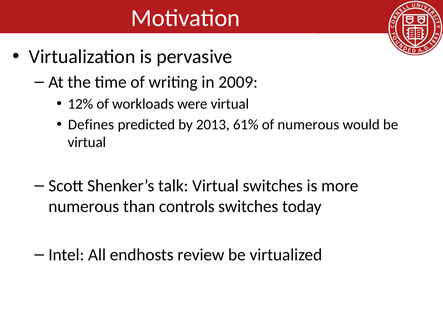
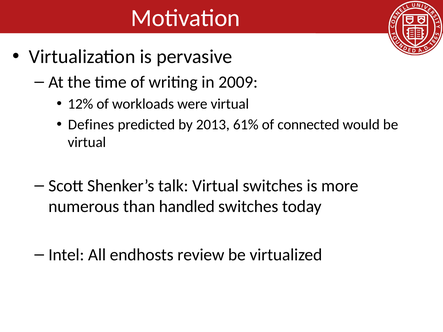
of numerous: numerous -> connected
controls: controls -> handled
